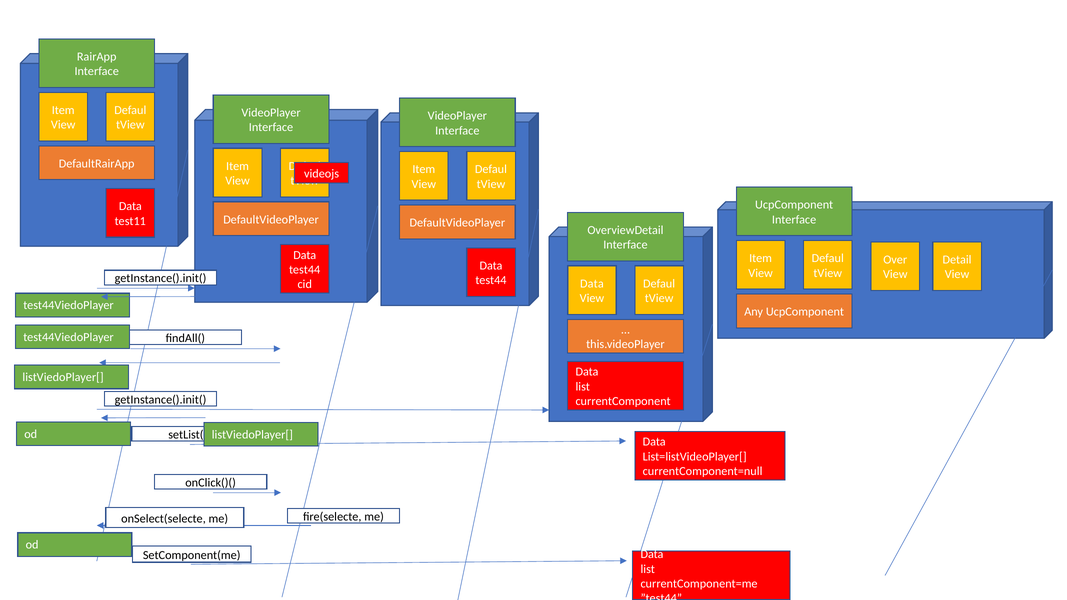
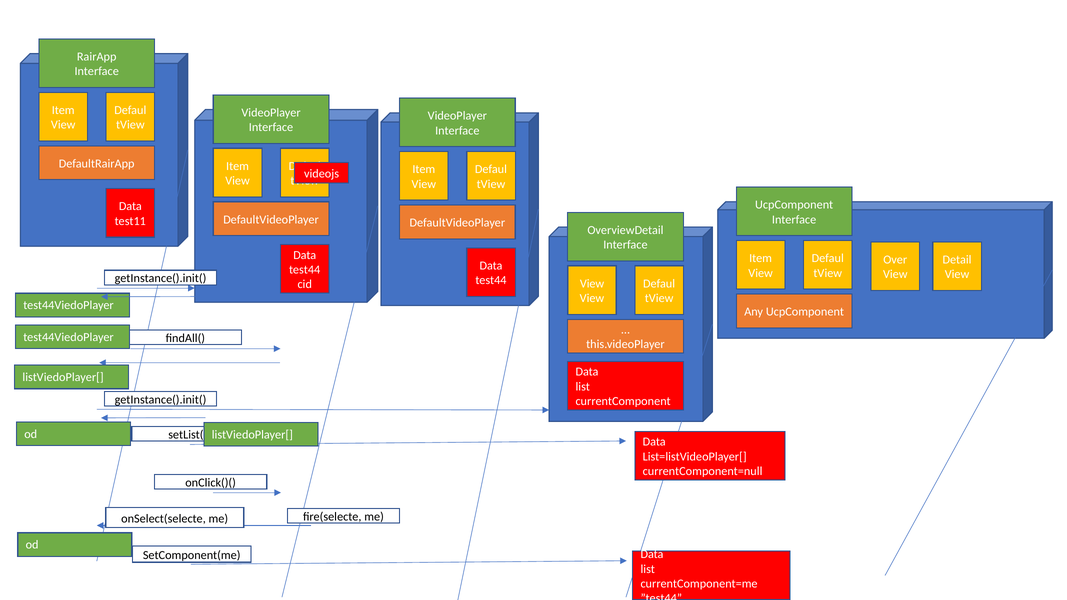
Data at (592, 284): Data -> View
